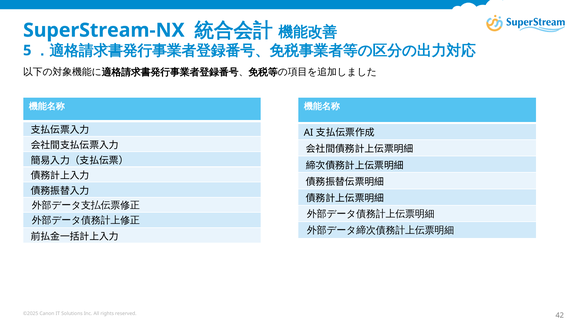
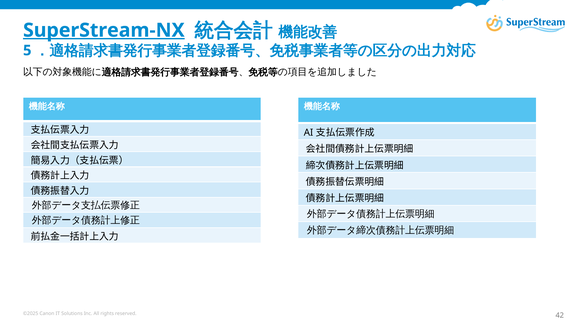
SuperStream-NX underline: none -> present
